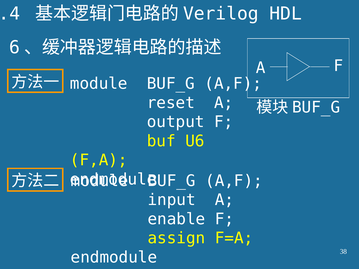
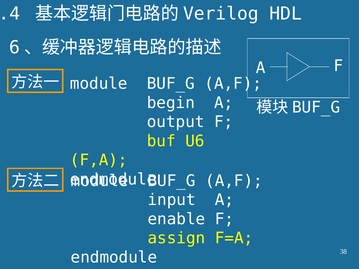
reset: reset -> begin
